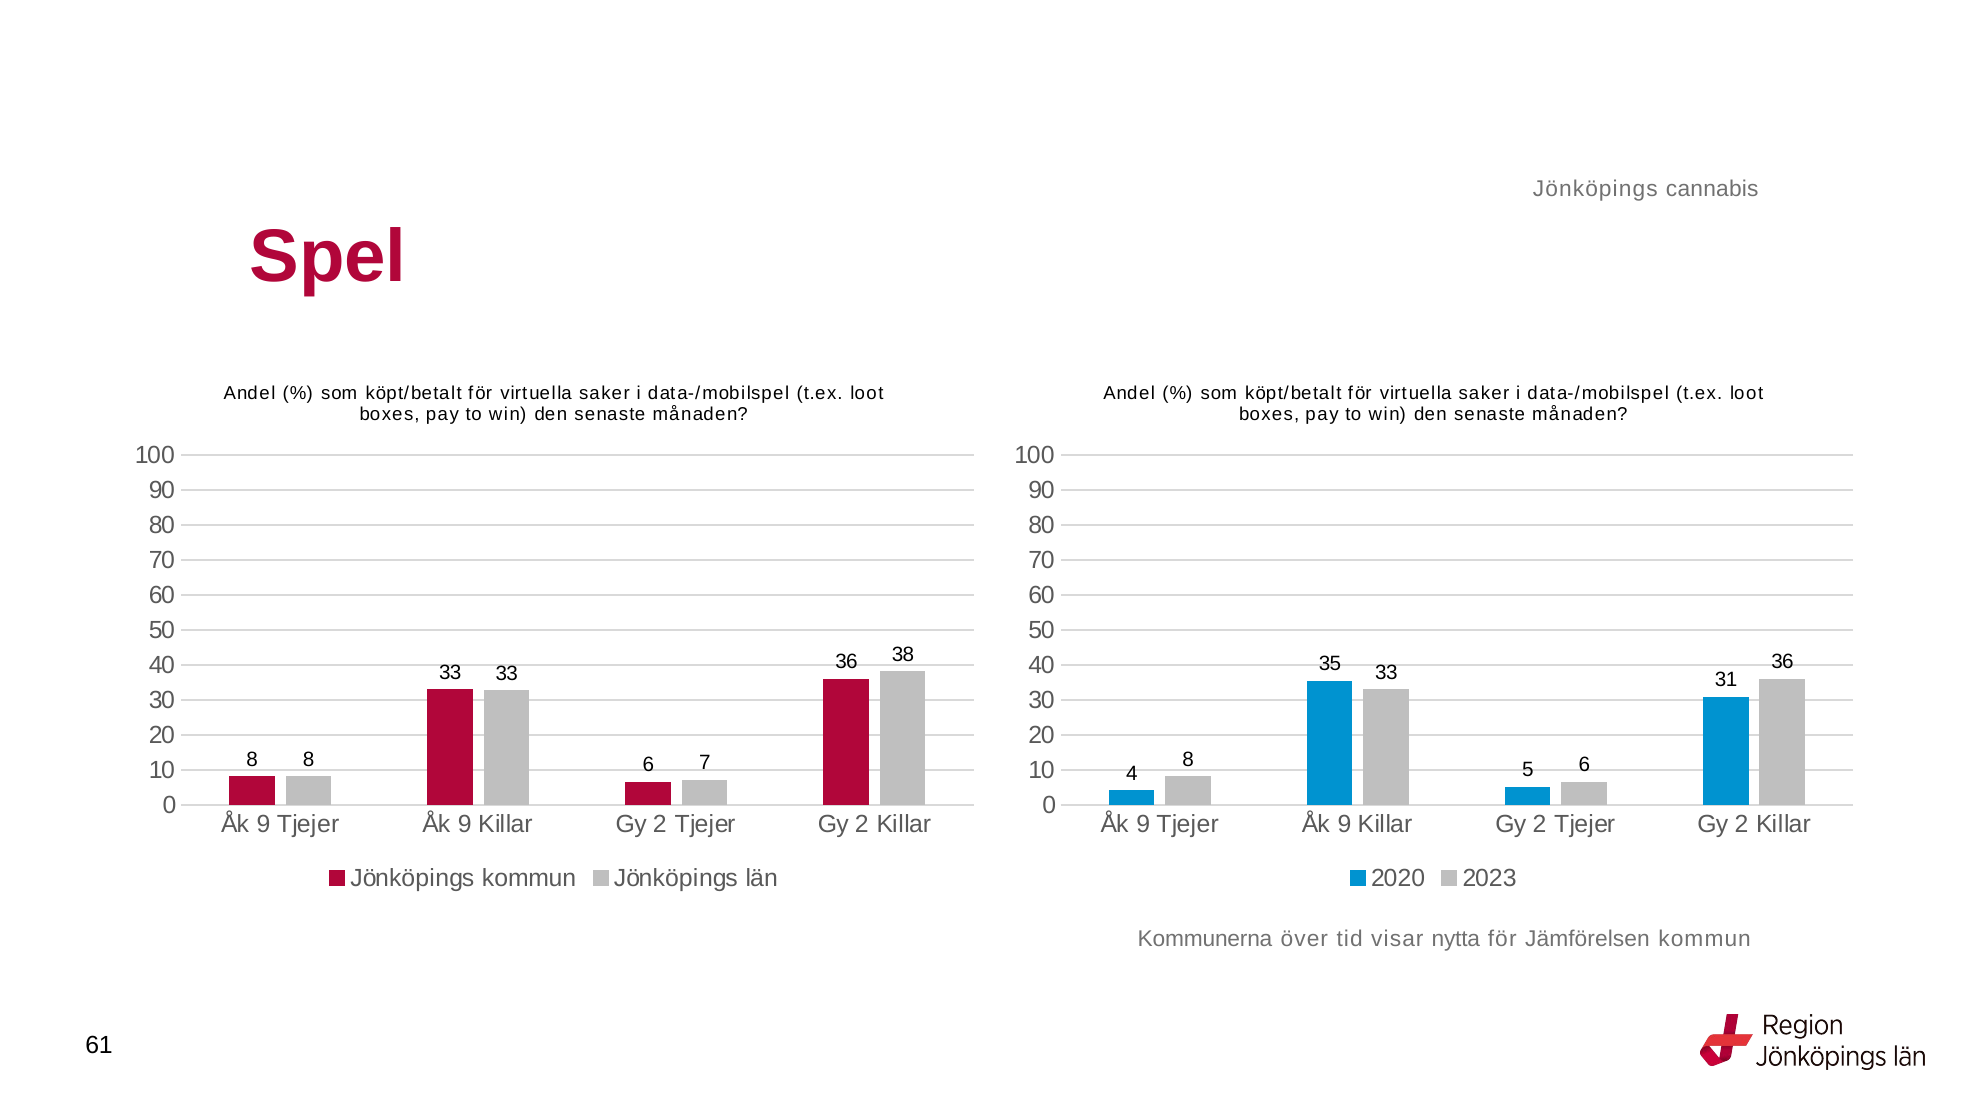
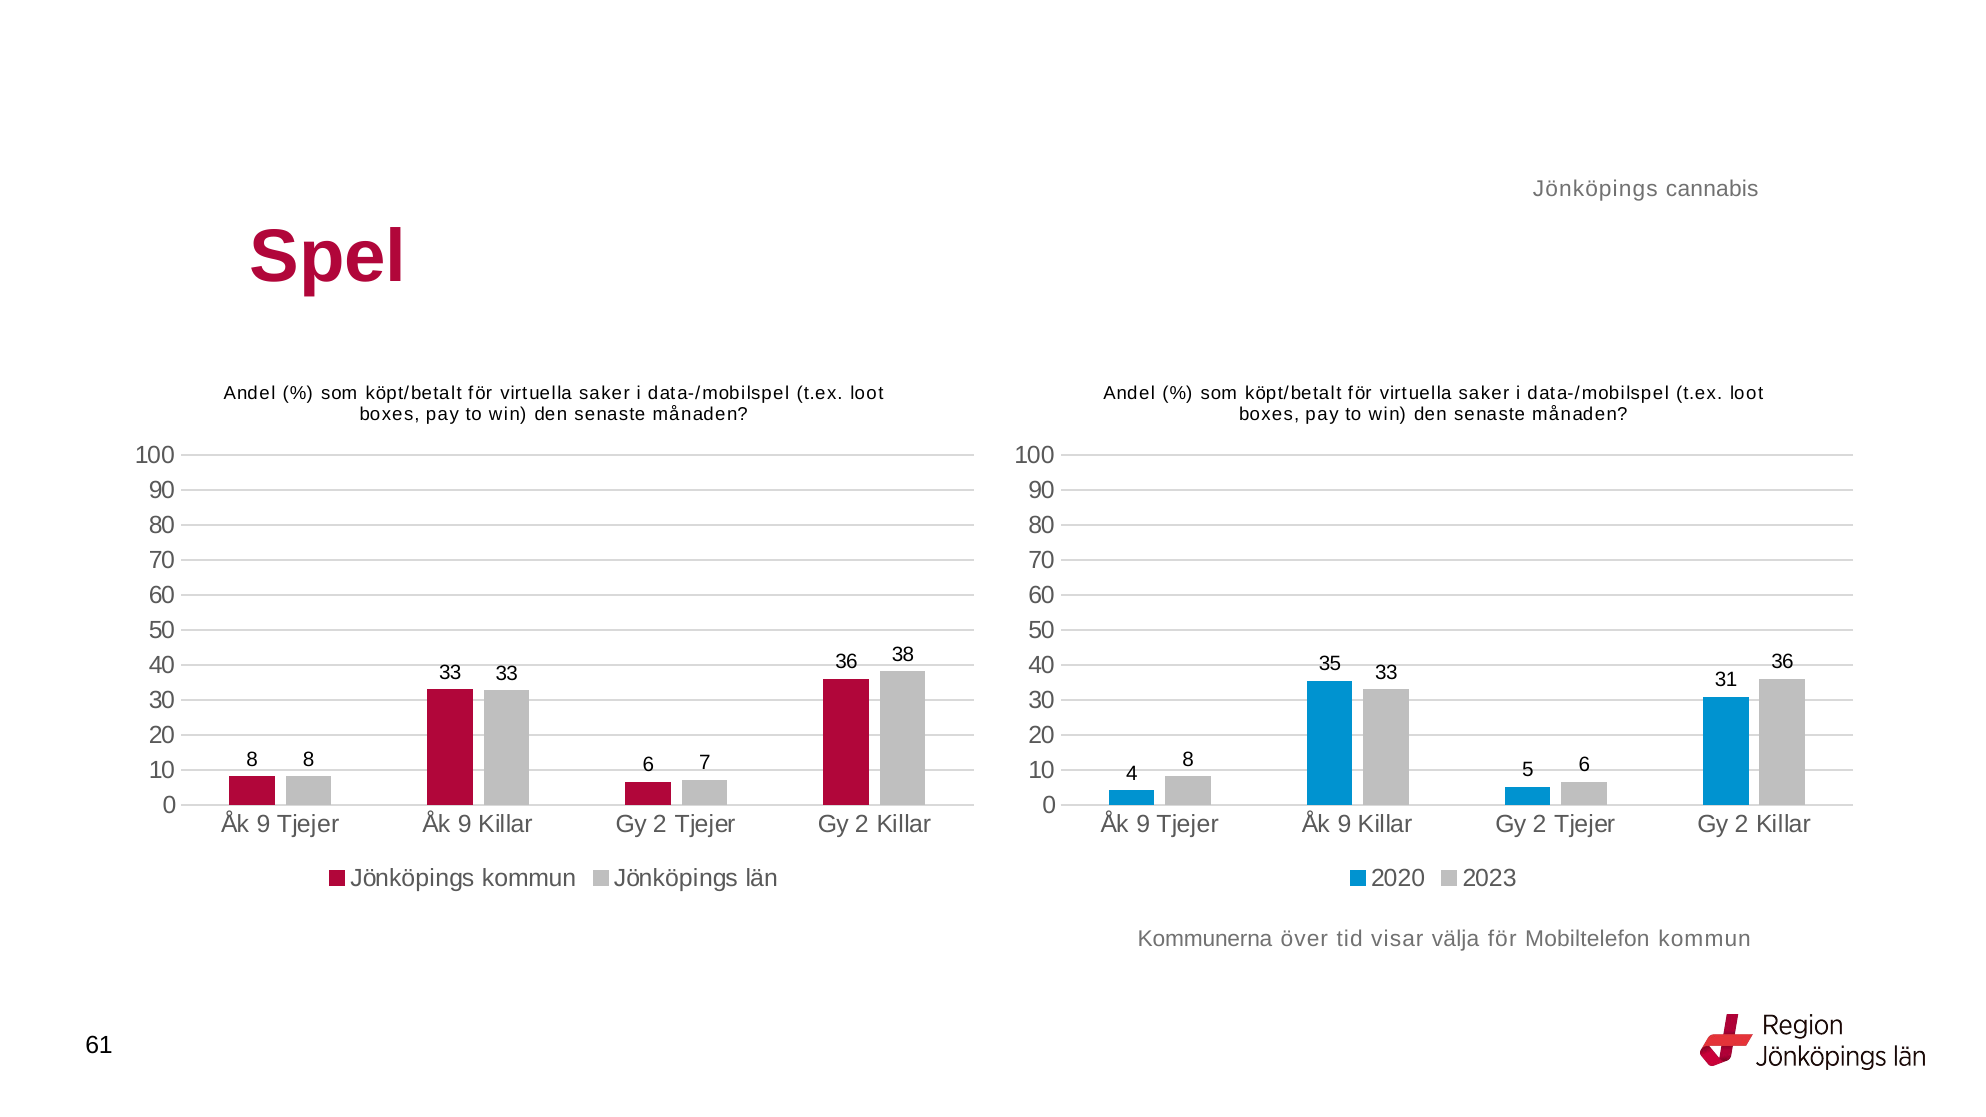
nytta: nytta -> välja
Jämförelsen: Jämförelsen -> Mobiltelefon
